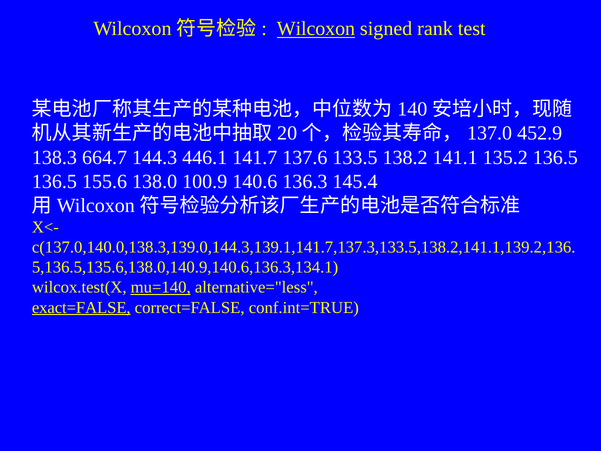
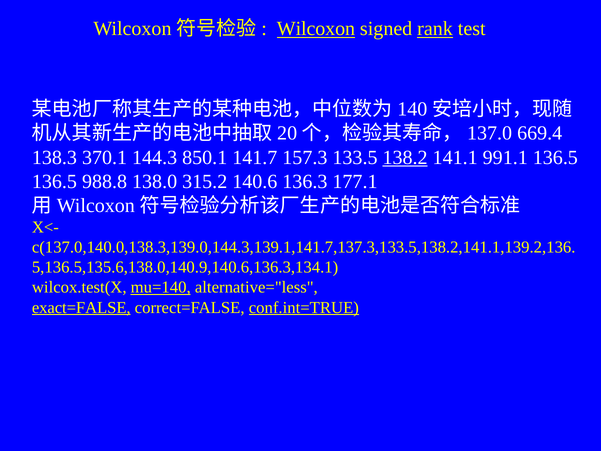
rank underline: none -> present
452.9: 452.9 -> 669.4
664.7: 664.7 -> 370.1
446.1: 446.1 -> 850.1
137.6: 137.6 -> 157.3
138.2 underline: none -> present
135.2: 135.2 -> 991.1
155.6: 155.6 -> 988.8
100.9: 100.9 -> 315.2
145.4: 145.4 -> 177.1
conf.int=TRUE underline: none -> present
